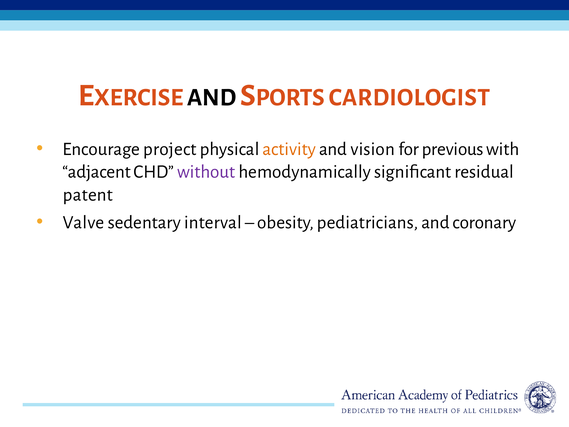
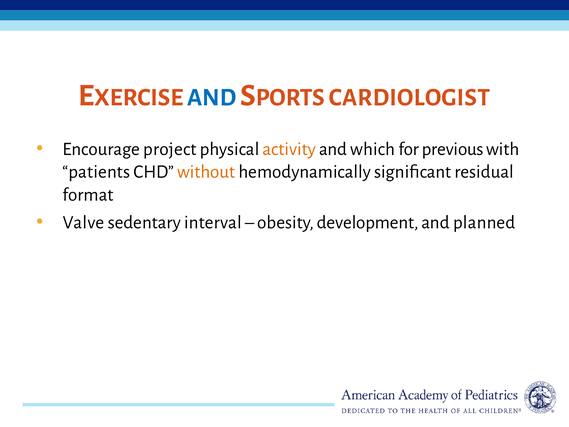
AND at (212, 97) colour: black -> blue
vision: vision -> which
adjacent: adjacent -> patients
without colour: purple -> orange
patent: patent -> format
pediatricians: pediatricians -> development
coronary: coronary -> planned
